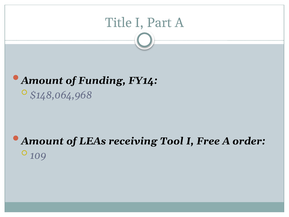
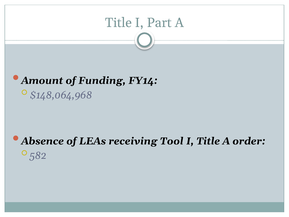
Amount at (42, 141): Amount -> Absence
I Free: Free -> Title
109: 109 -> 582
